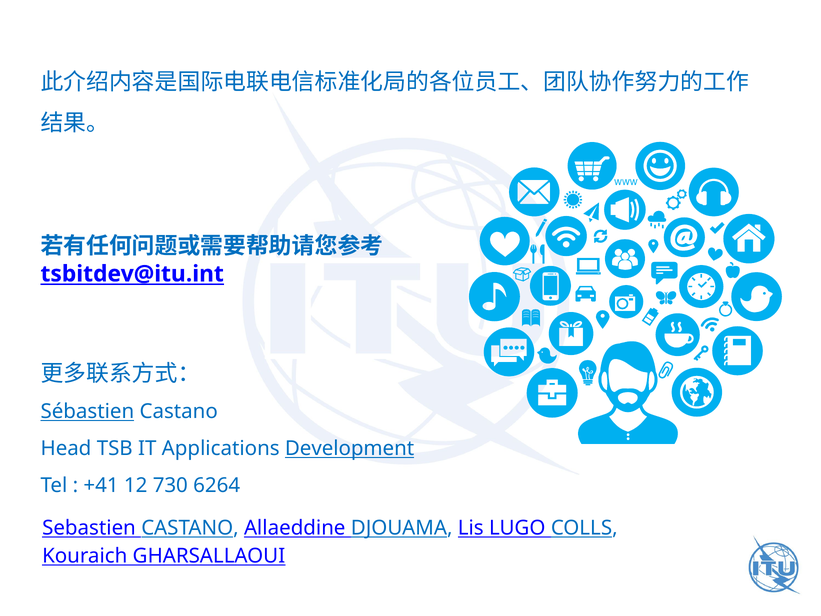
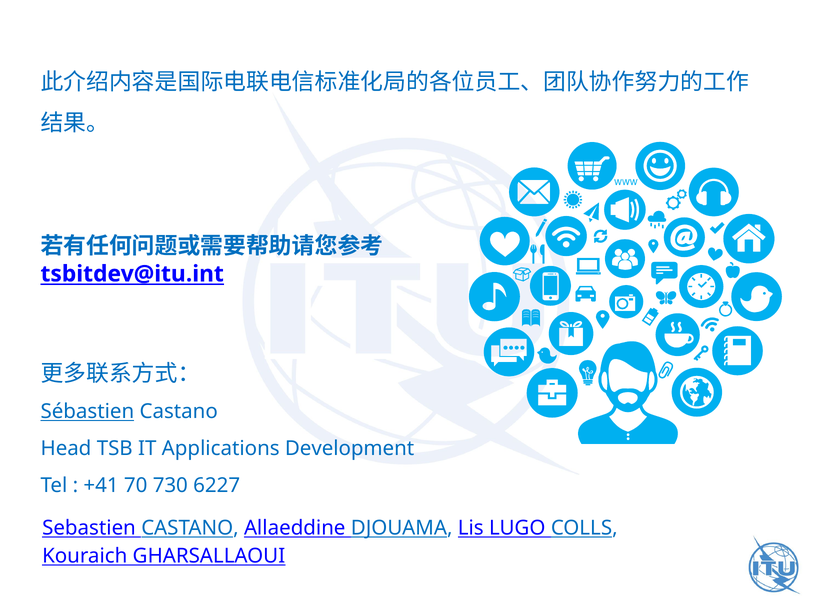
Development underline: present -> none
12: 12 -> 70
6264: 6264 -> 6227
